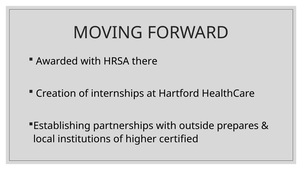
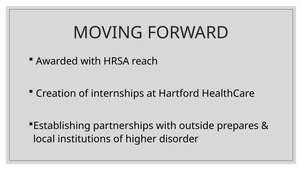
there: there -> reach
certified: certified -> disorder
